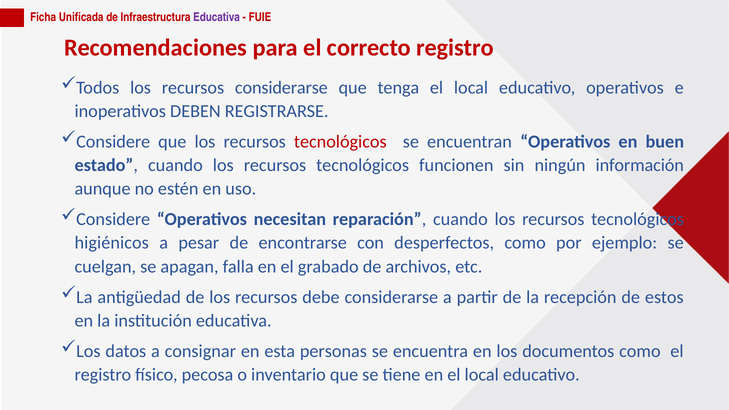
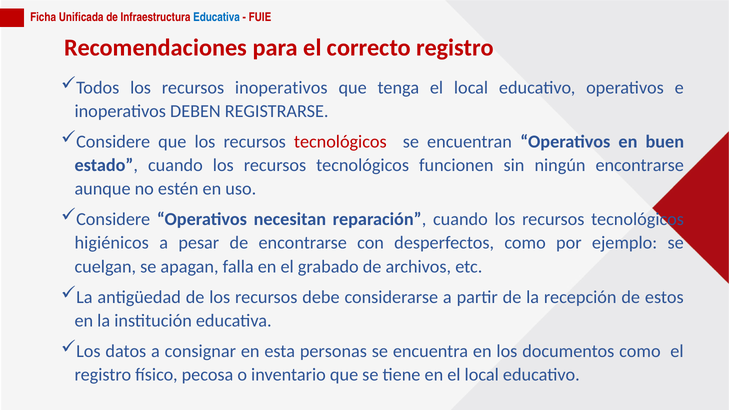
Educativa at (217, 17) colour: purple -> blue
recursos considerarse: considerarse -> inoperativos
ningún información: información -> encontrarse
